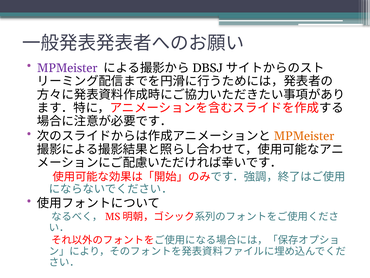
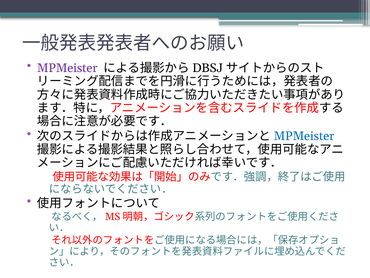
MPMeister at (304, 136) colour: orange -> blue
